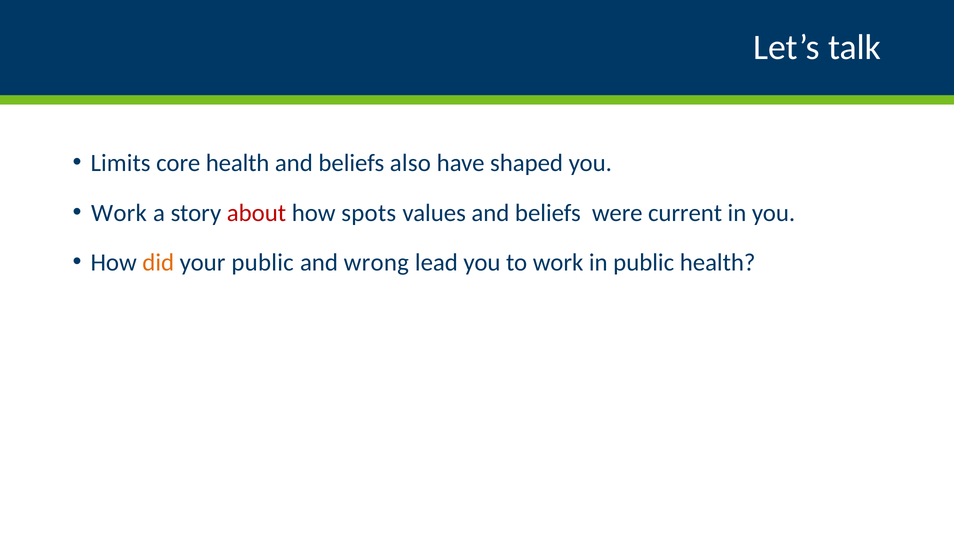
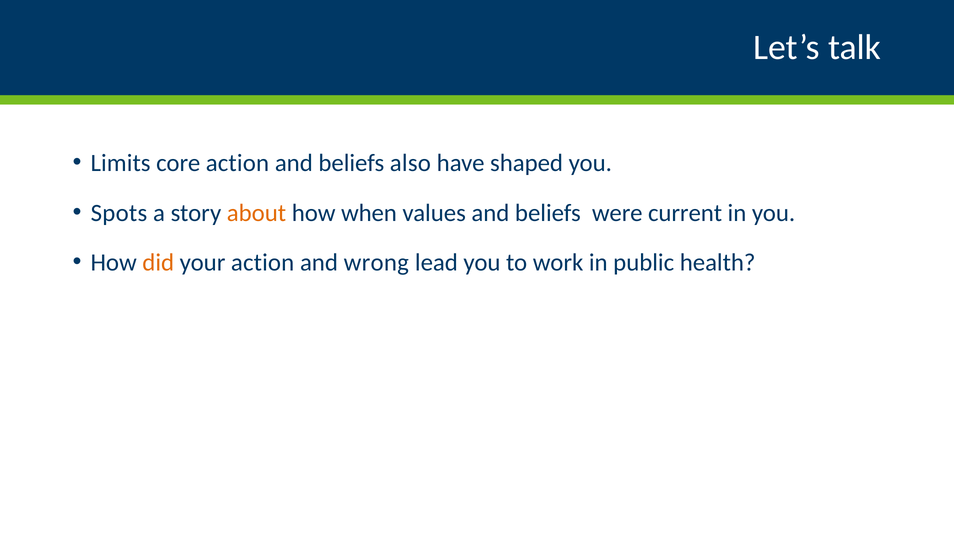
core health: health -> action
Work at (119, 213): Work -> Spots
about colour: red -> orange
spots: spots -> when
your public: public -> action
